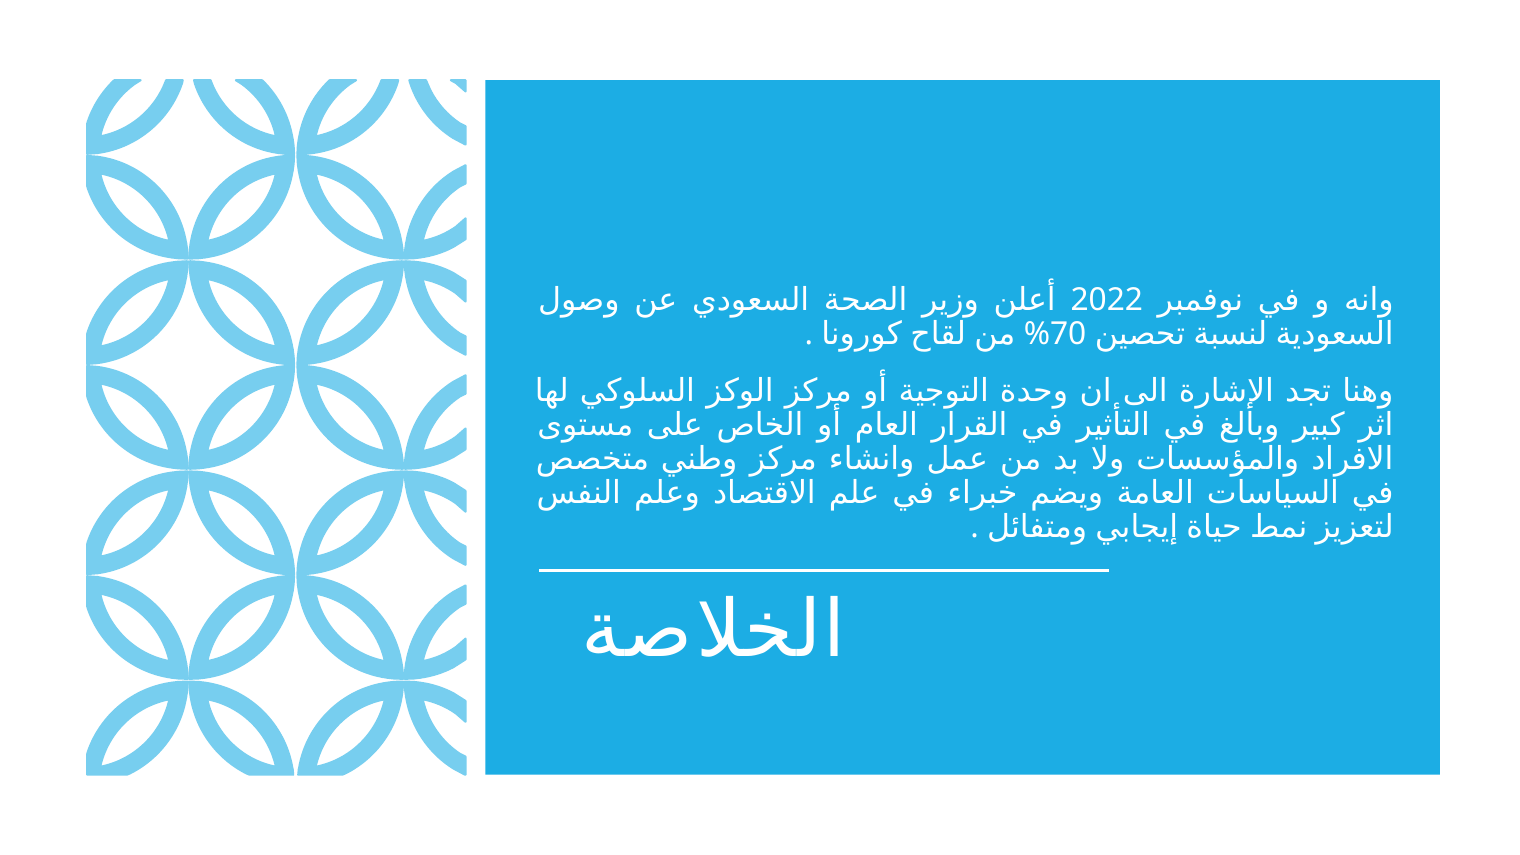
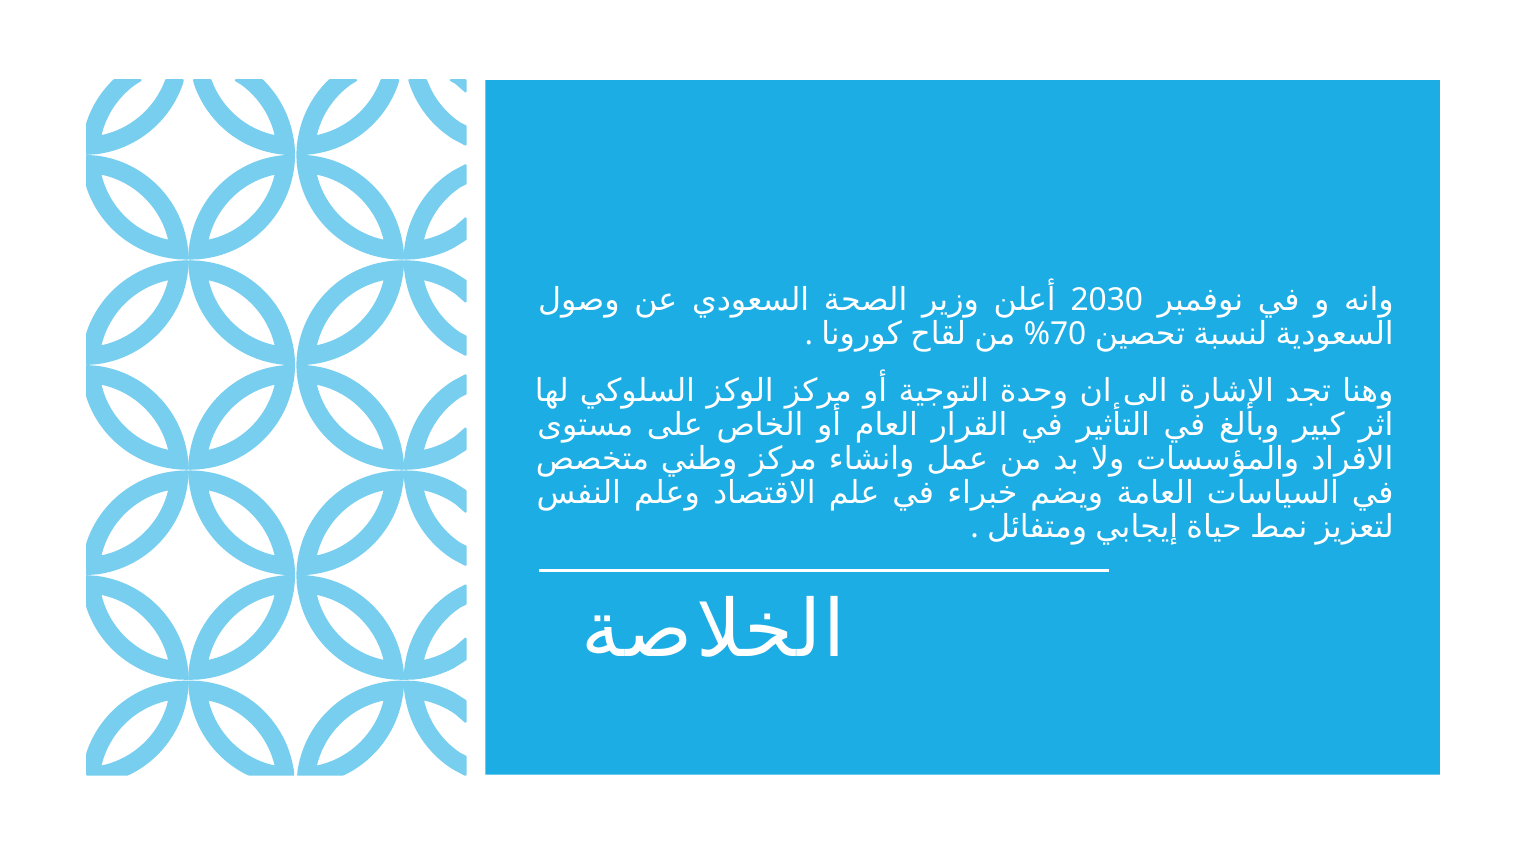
2022: 2022 -> 2030
